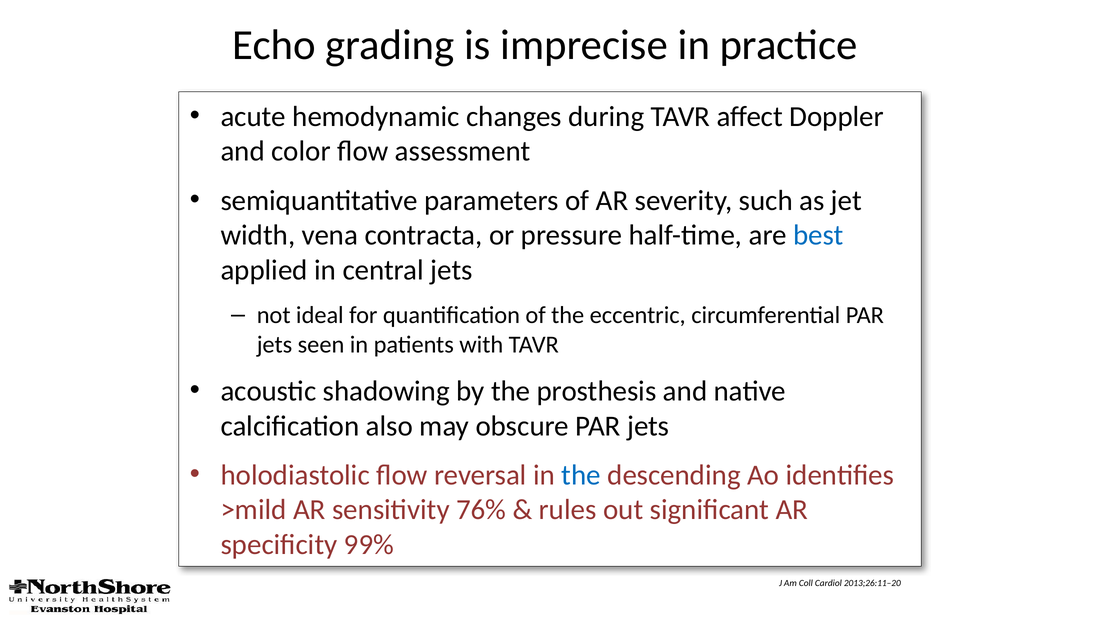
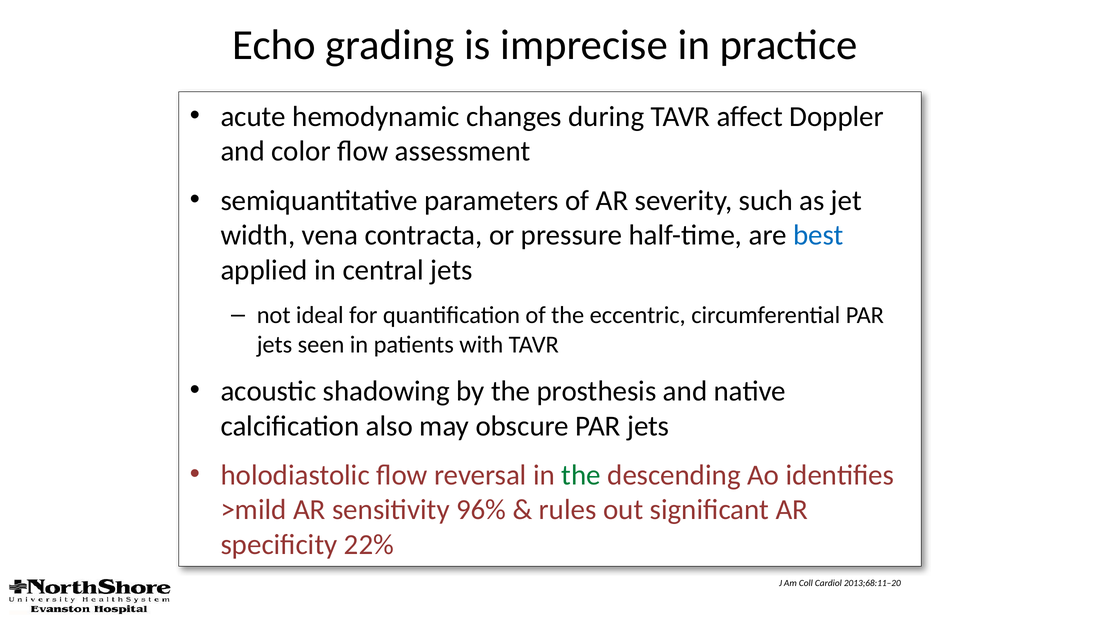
the at (581, 475) colour: blue -> green
76%: 76% -> 96%
99%: 99% -> 22%
2013;26:11–20: 2013;26:11–20 -> 2013;68:11–20
